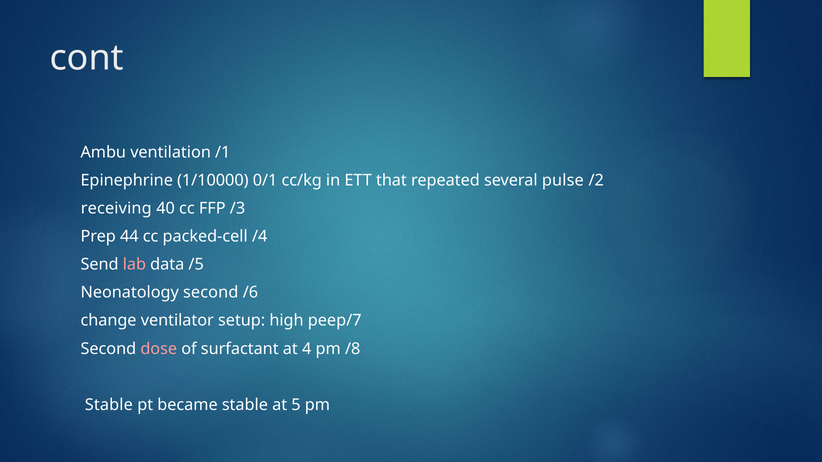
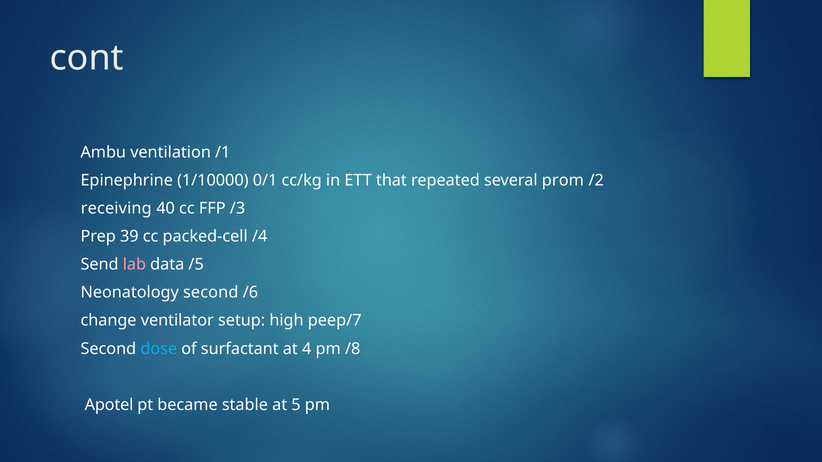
pulse: pulse -> prom
44: 44 -> 39
dose colour: pink -> light blue
Stable at (109, 405): Stable -> Apotel
